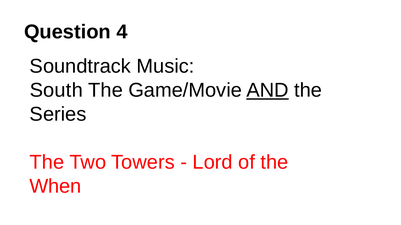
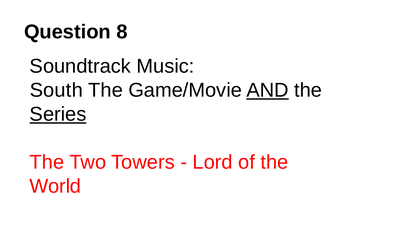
4: 4 -> 8
Series underline: none -> present
When: When -> World
